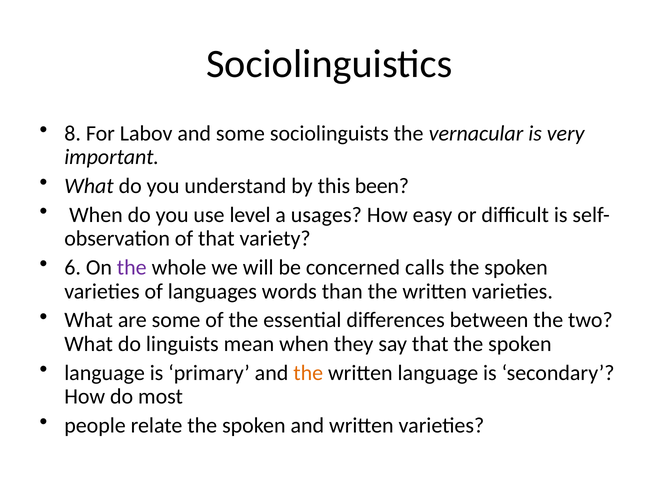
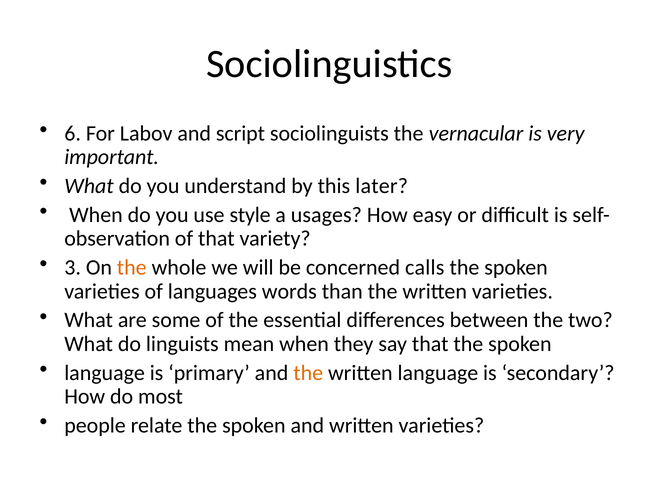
8: 8 -> 6
and some: some -> script
been: been -> later
level: level -> style
6: 6 -> 3
the at (132, 268) colour: purple -> orange
